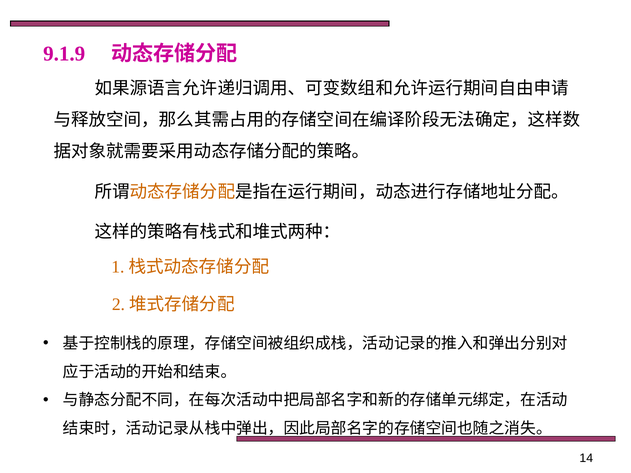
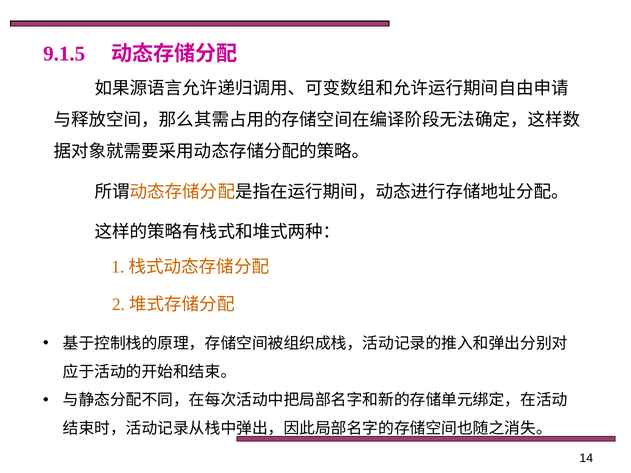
9.1.9: 9.1.9 -> 9.1.5
